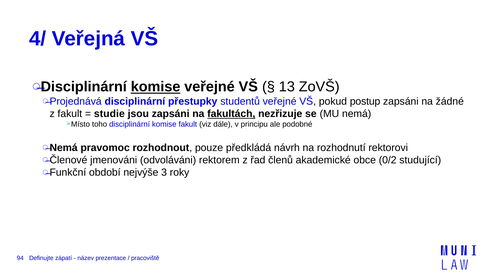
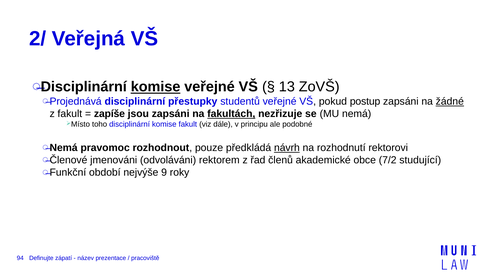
4/: 4/ -> 2/
žádné underline: none -> present
studie: studie -> zapíše
návrh underline: none -> present
0/2: 0/2 -> 7/2
3: 3 -> 9
